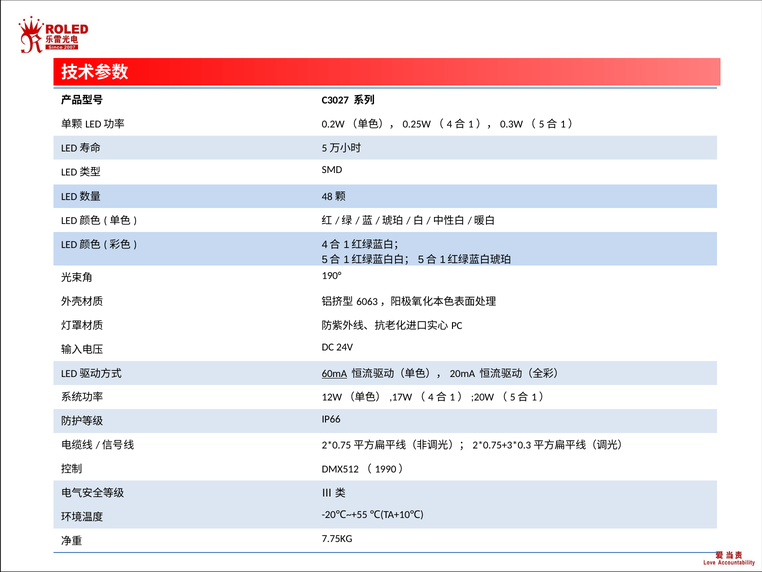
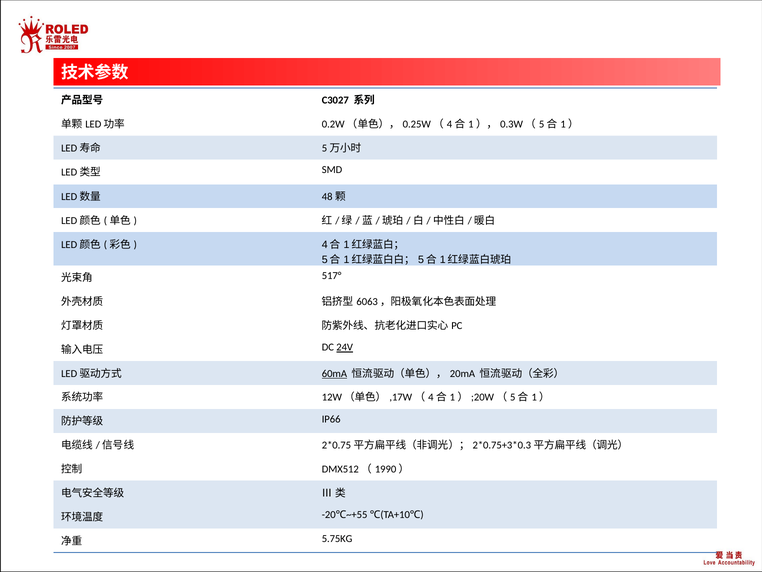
190°: 190° -> 517°
24V underline: none -> present
7.75KG: 7.75KG -> 5.75KG
